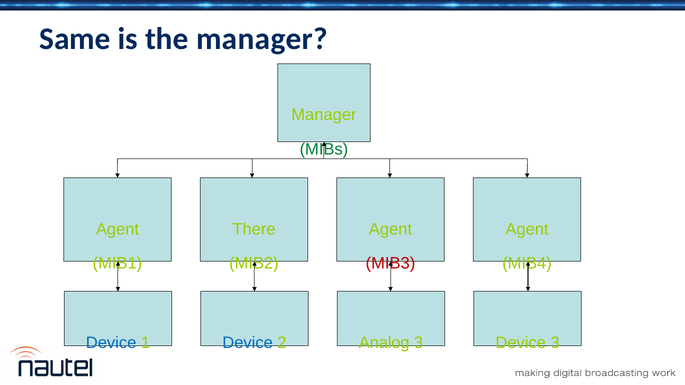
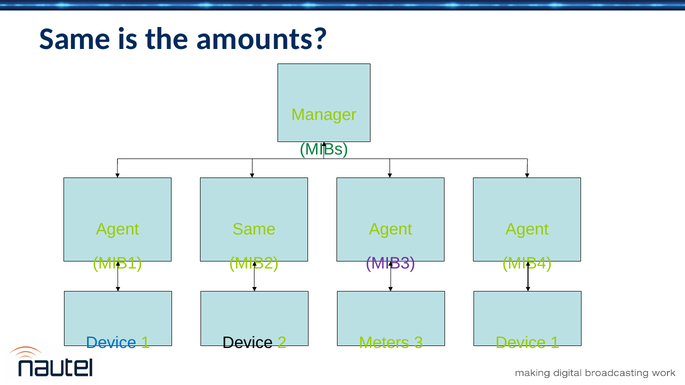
the manager: manager -> amounts
There at (254, 229): There -> Same
MIB3 colour: red -> purple
Device at (248, 343) colour: blue -> black
Analog: Analog -> Meters
2 Device 3: 3 -> 1
